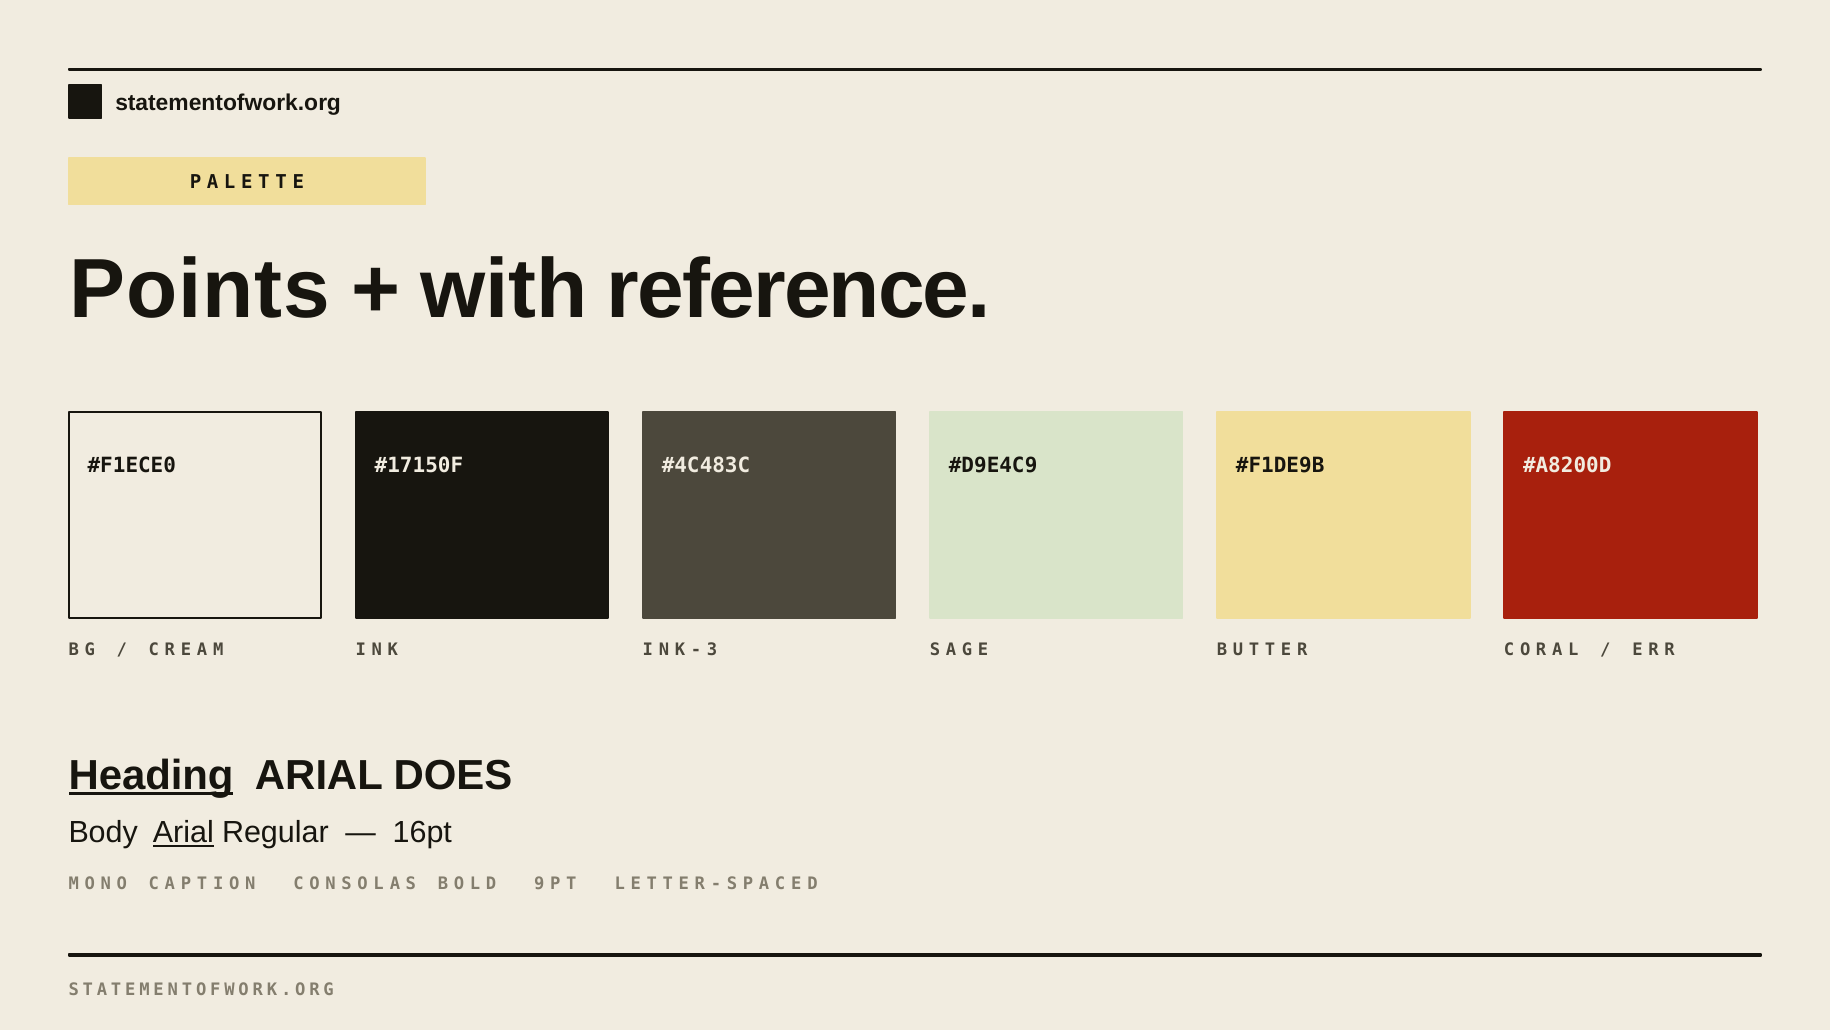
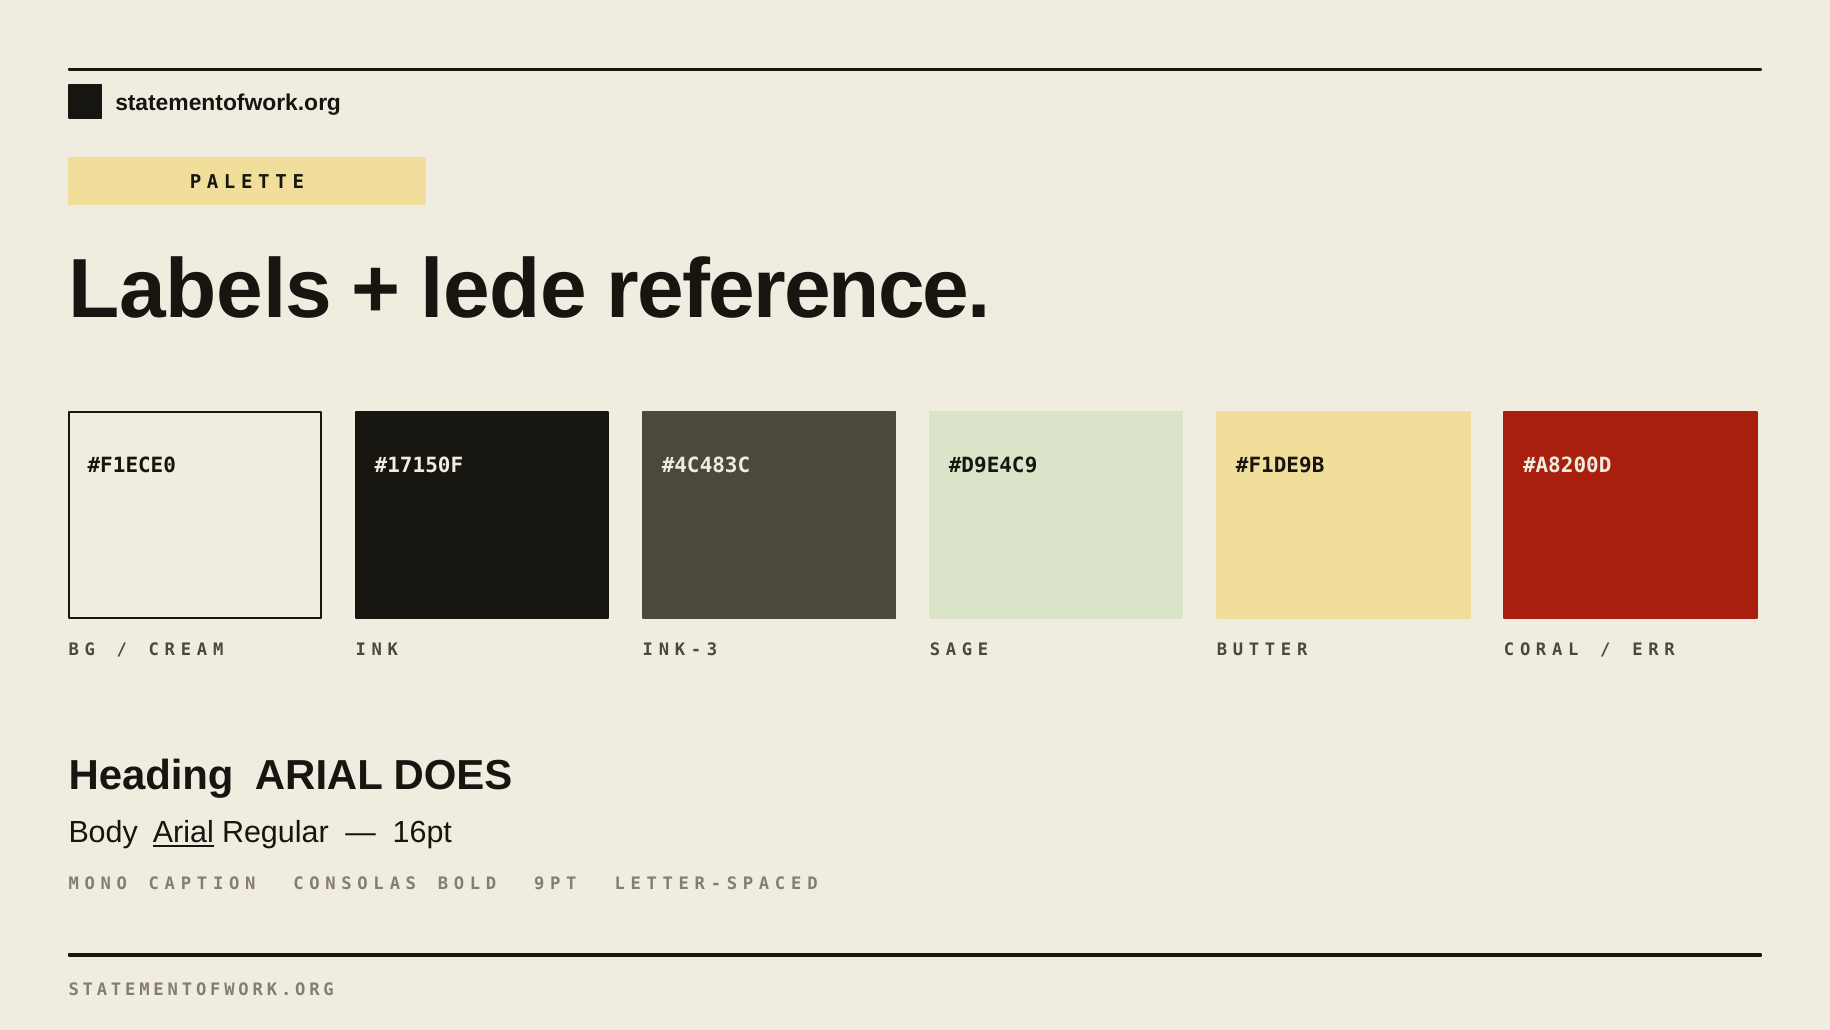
Points: Points -> Labels
with: with -> lede
Heading underline: present -> none
